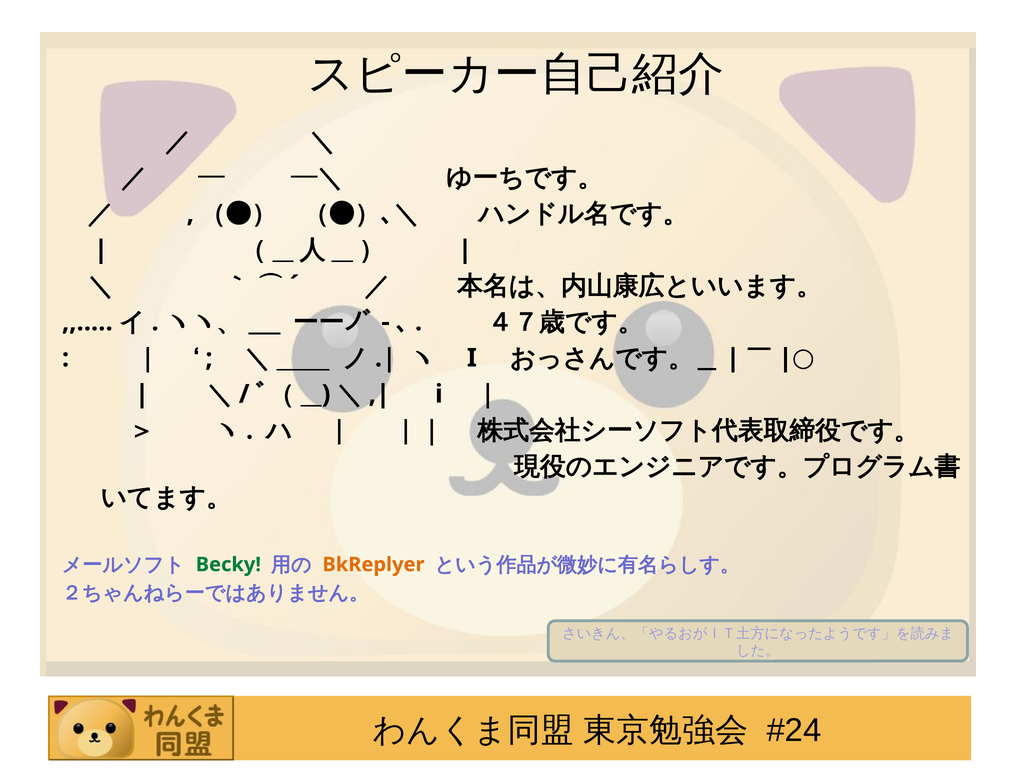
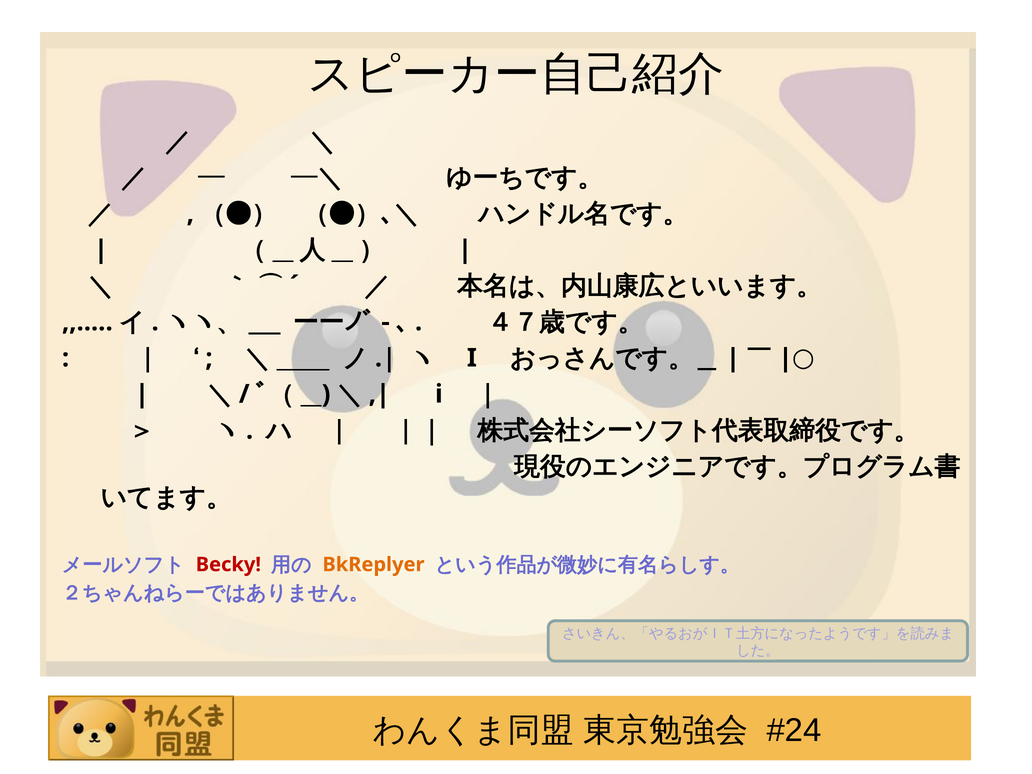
Becky colour: green -> red
